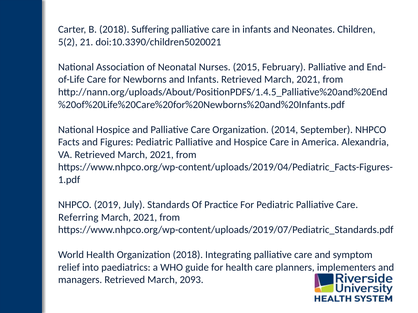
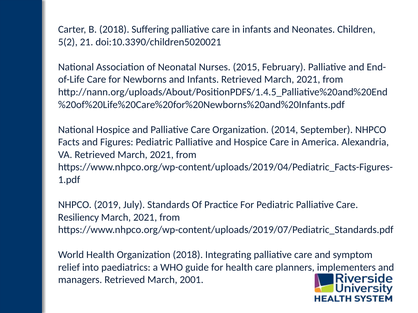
Referring: Referring -> Resiliency
2093: 2093 -> 2001
